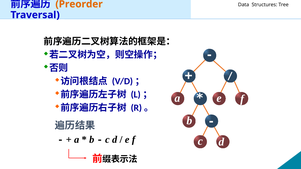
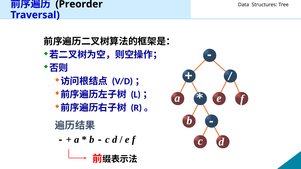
Preorder colour: orange -> black
